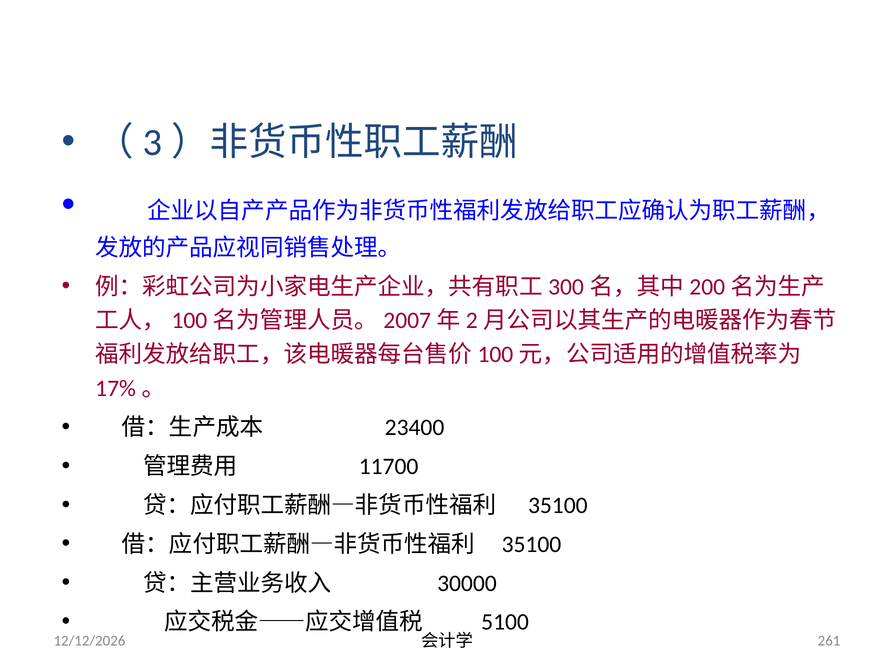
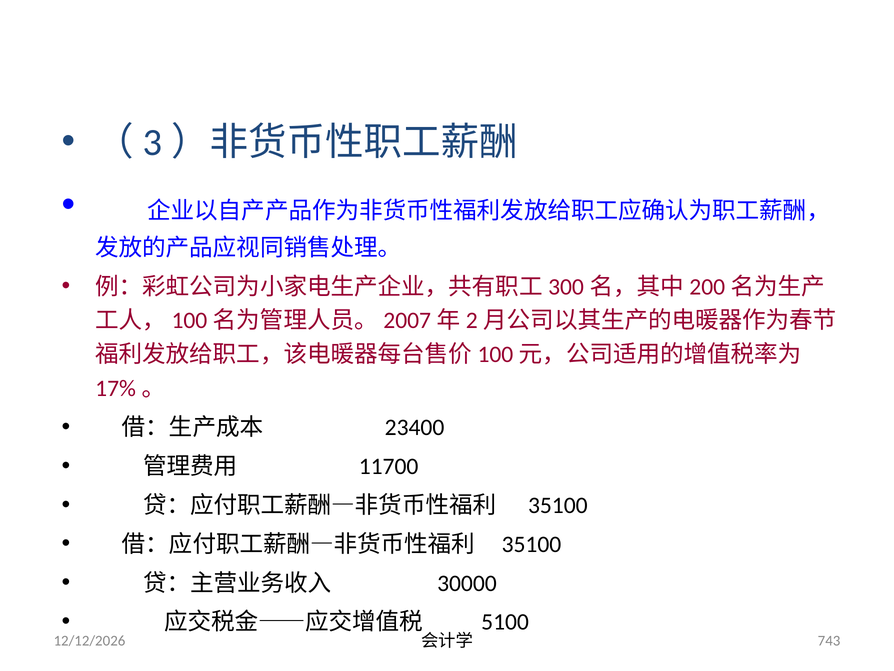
261: 261 -> 743
